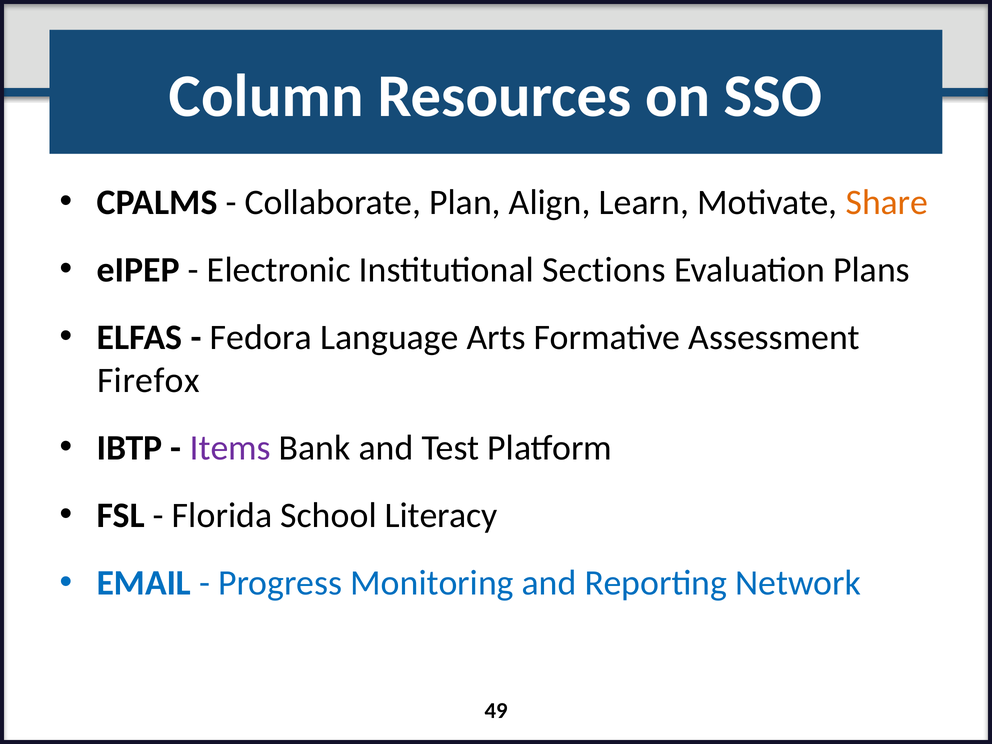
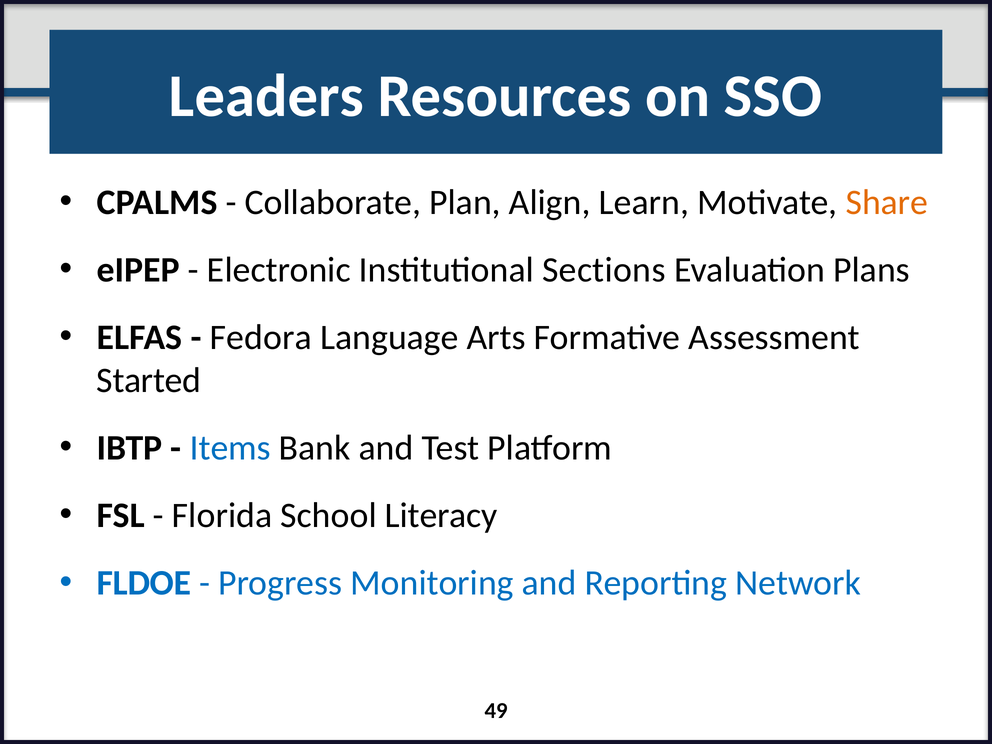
Column: Column -> Leaders
Firefox: Firefox -> Started
Items colour: purple -> blue
EMAIL: EMAIL -> FLDOE
